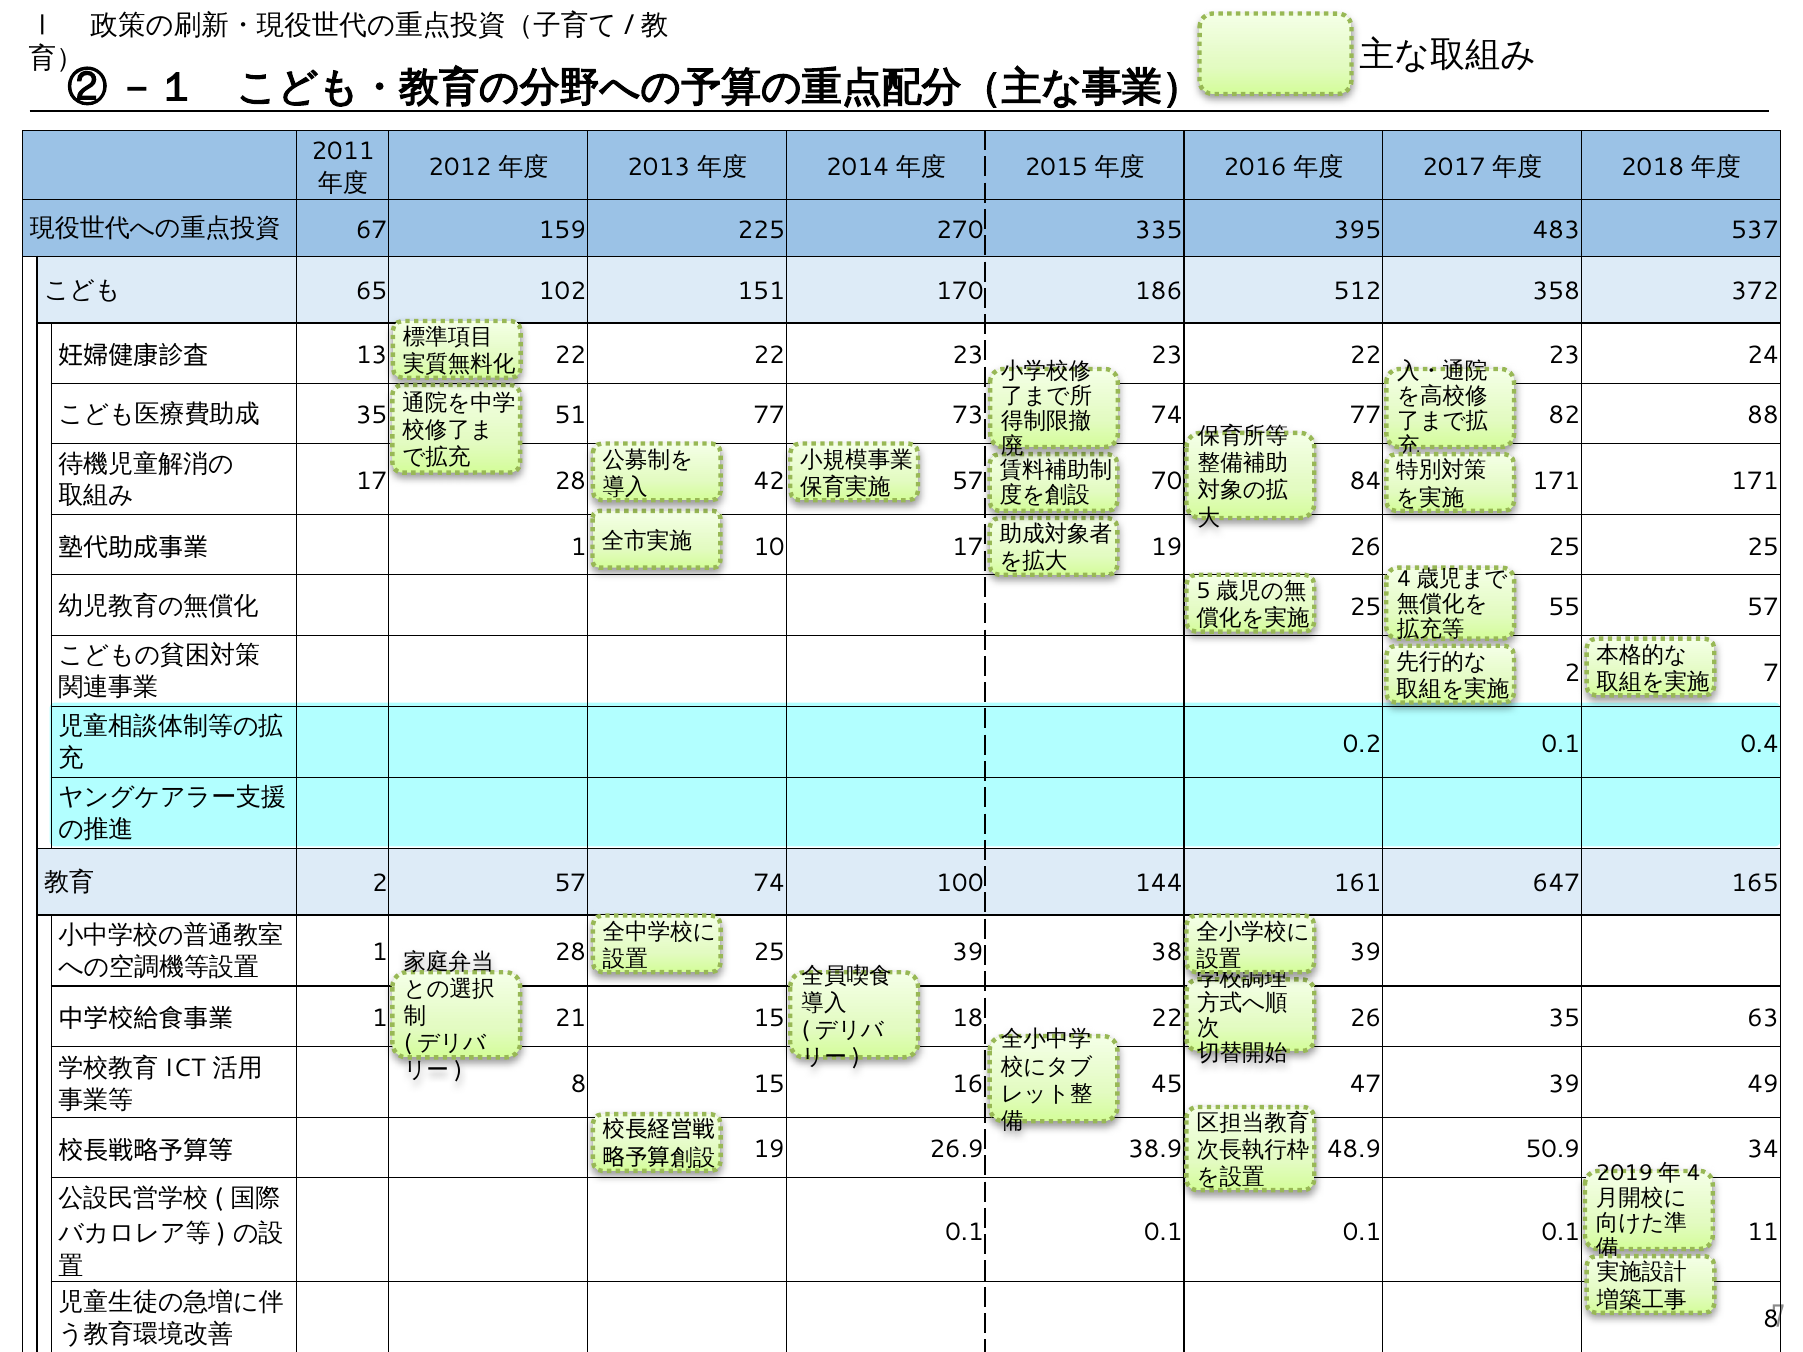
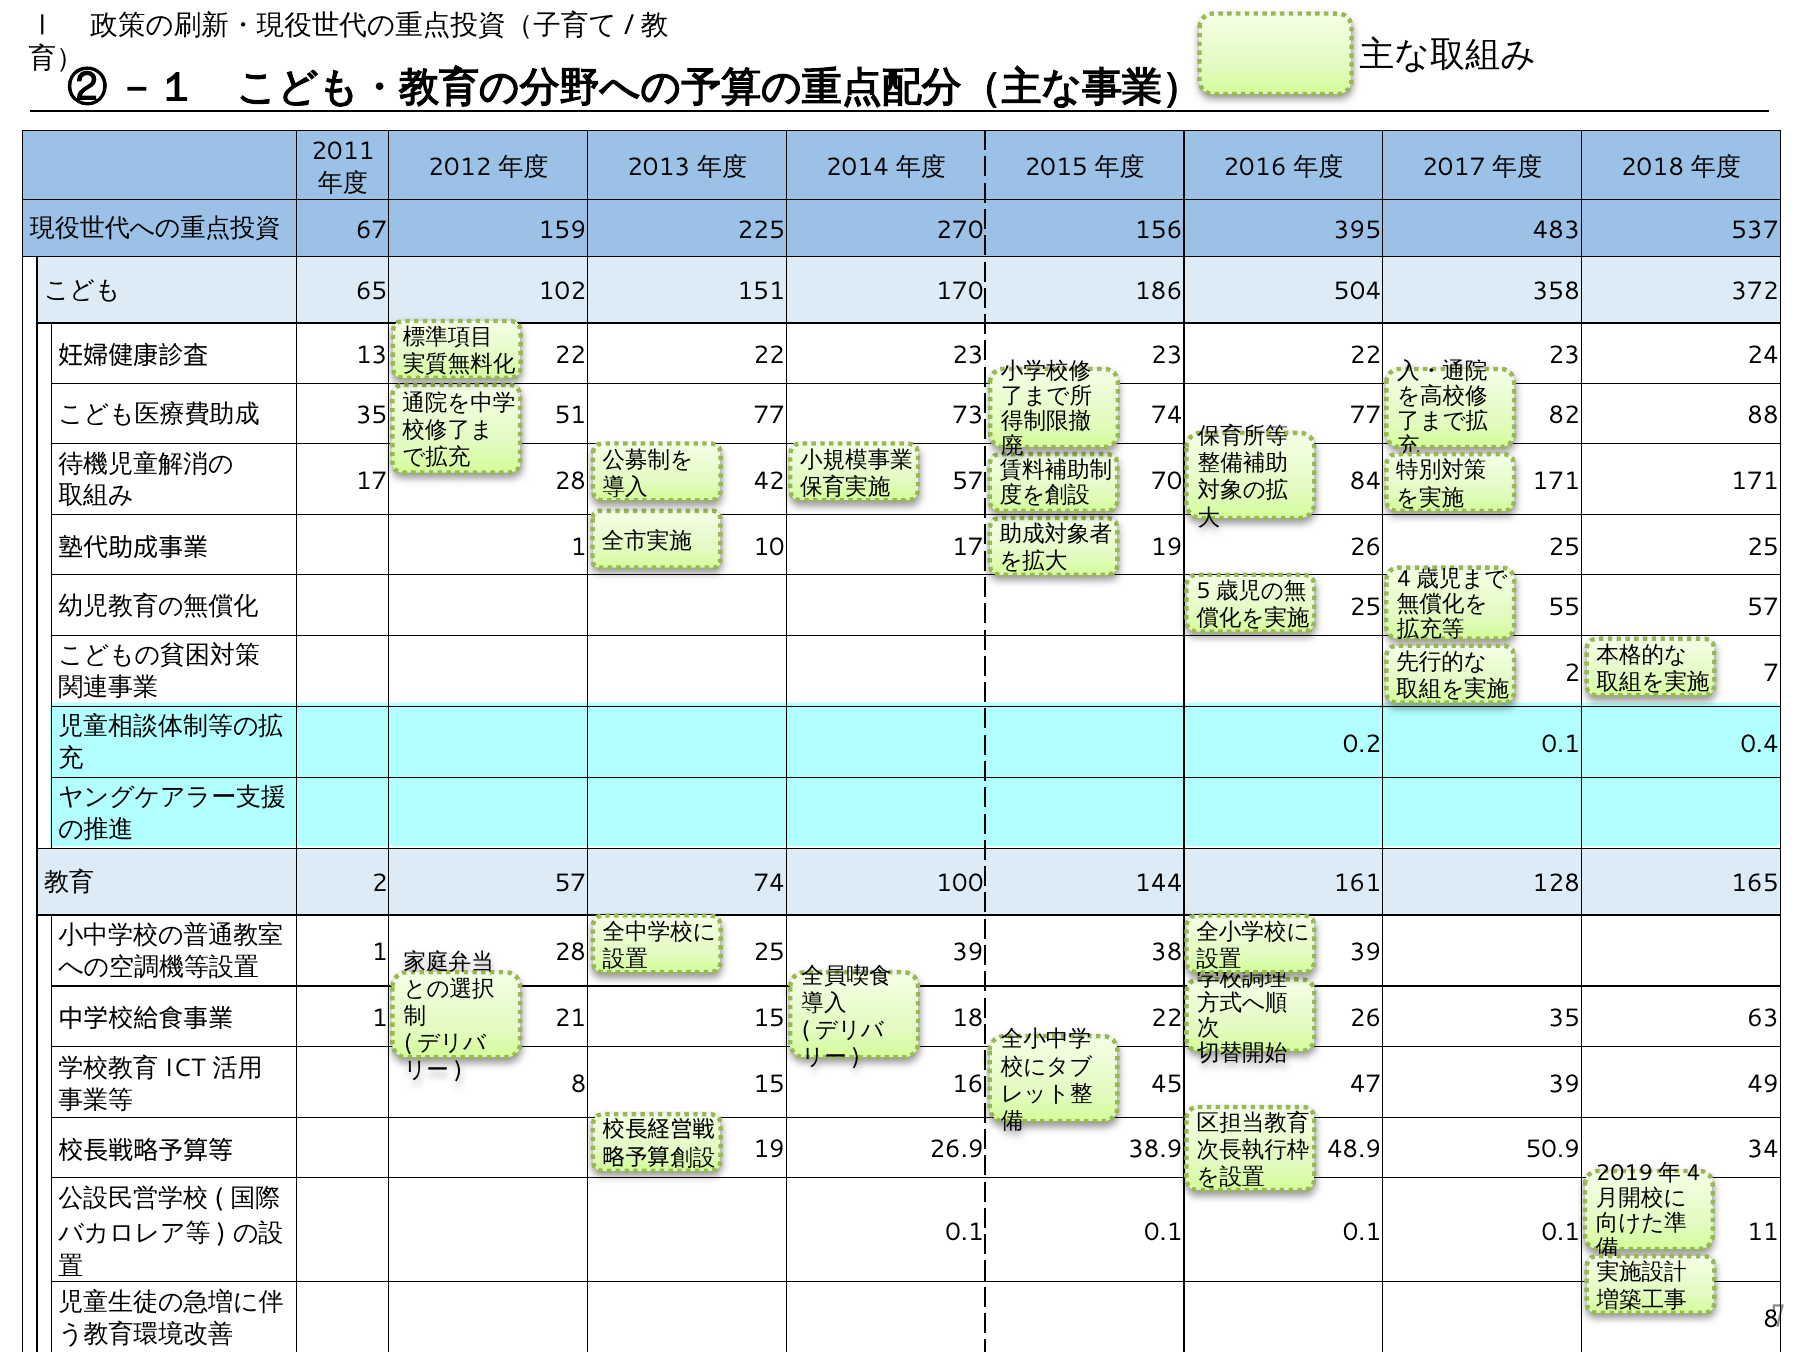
335: 335 -> 156
512: 512 -> 504
647: 647 -> 128
